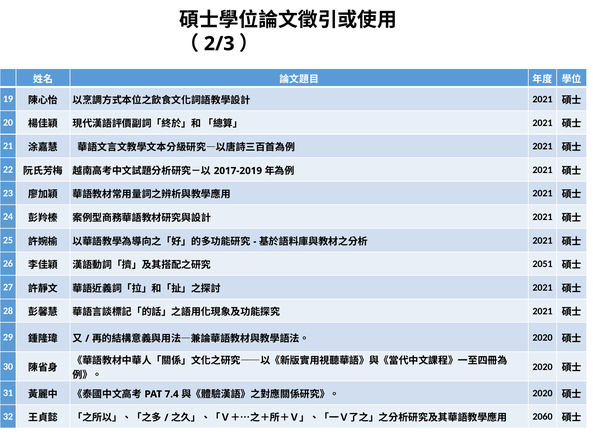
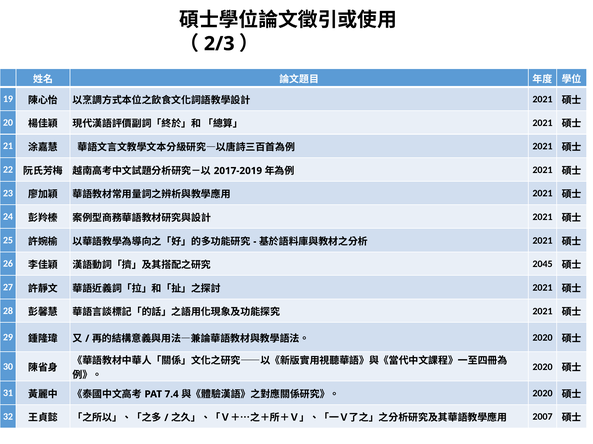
2051: 2051 -> 2045
2060: 2060 -> 2007
